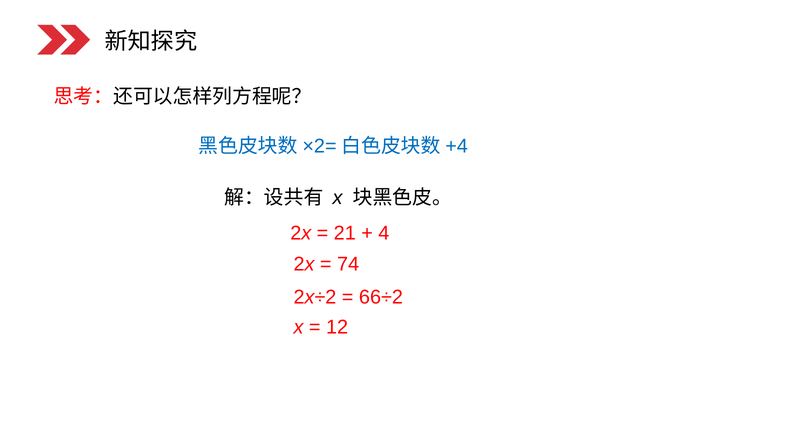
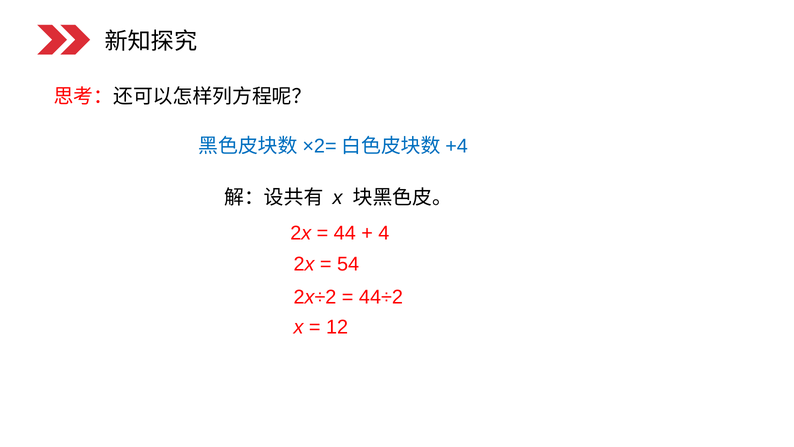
21: 21 -> 44
74: 74 -> 54
66÷2: 66÷2 -> 44÷2
